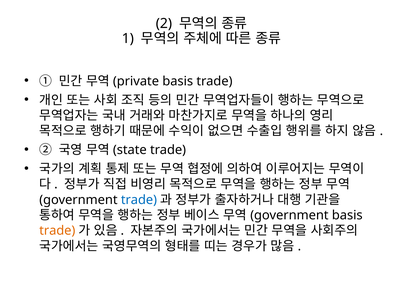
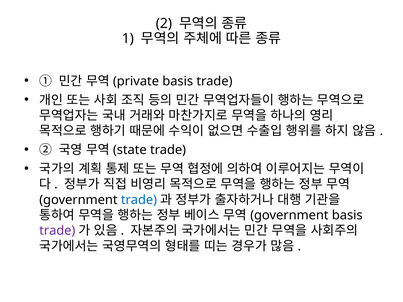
trade at (57, 231) colour: orange -> purple
